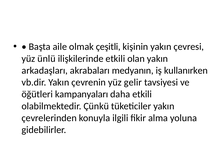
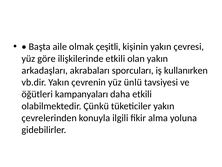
ünlü: ünlü -> göre
medyanın: medyanın -> sporcuları
gelir: gelir -> ünlü
